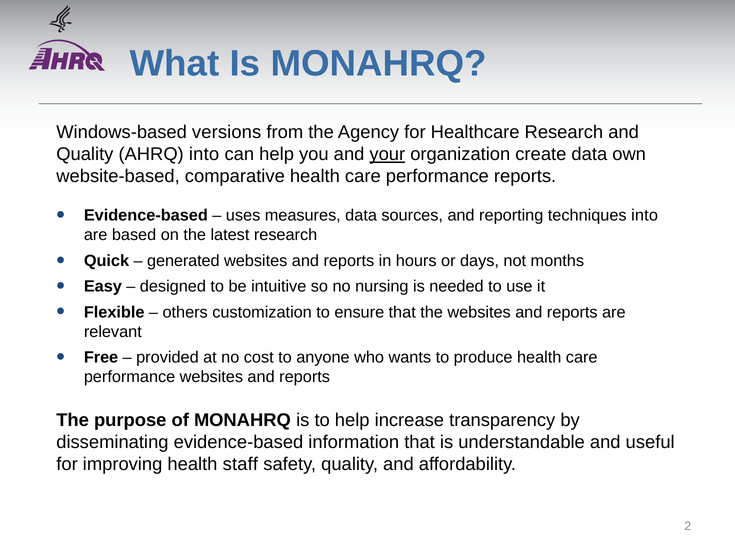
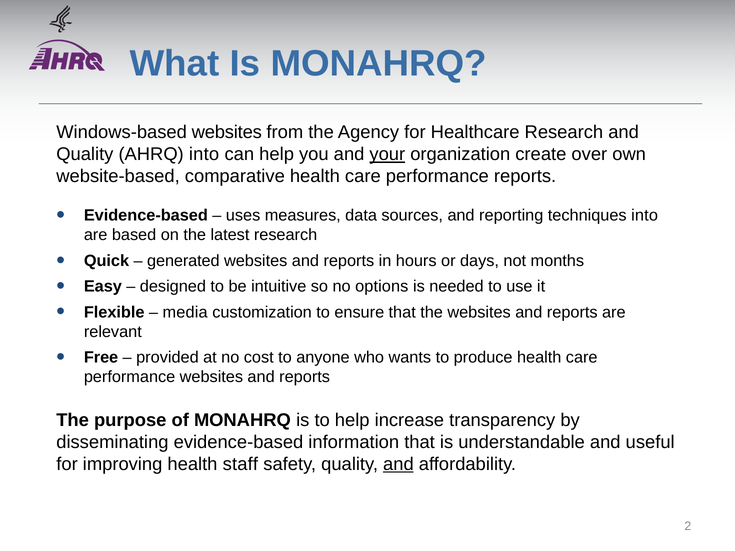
Windows-based versions: versions -> websites
create data: data -> over
nursing: nursing -> options
others: others -> media
and at (398, 464) underline: none -> present
